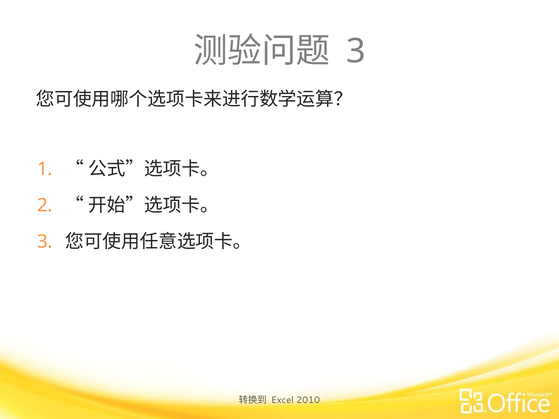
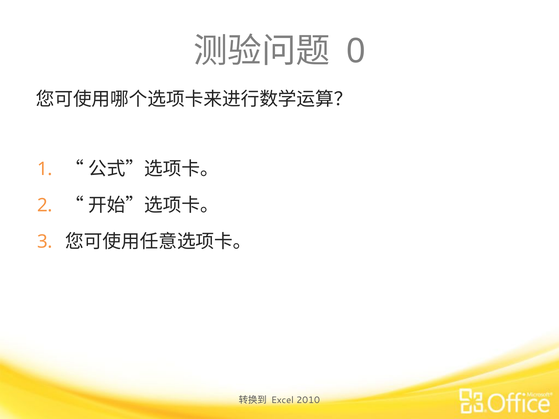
3 at (356, 51): 3 -> 0
